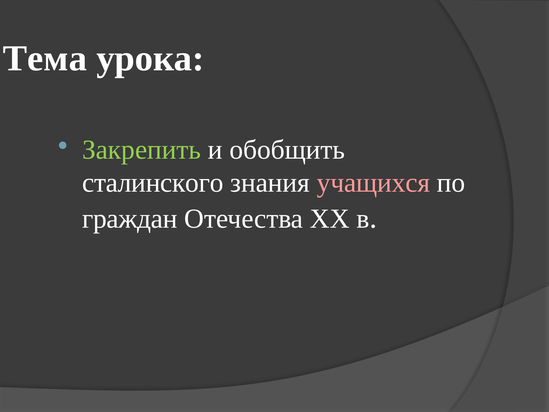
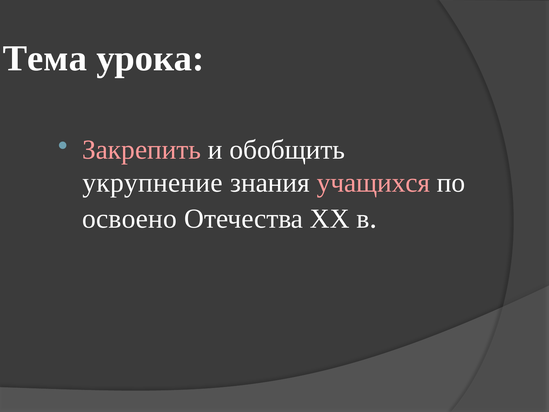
Закрепить colour: light green -> pink
сталинского: сталинского -> укрупнение
граждан: граждан -> освоено
